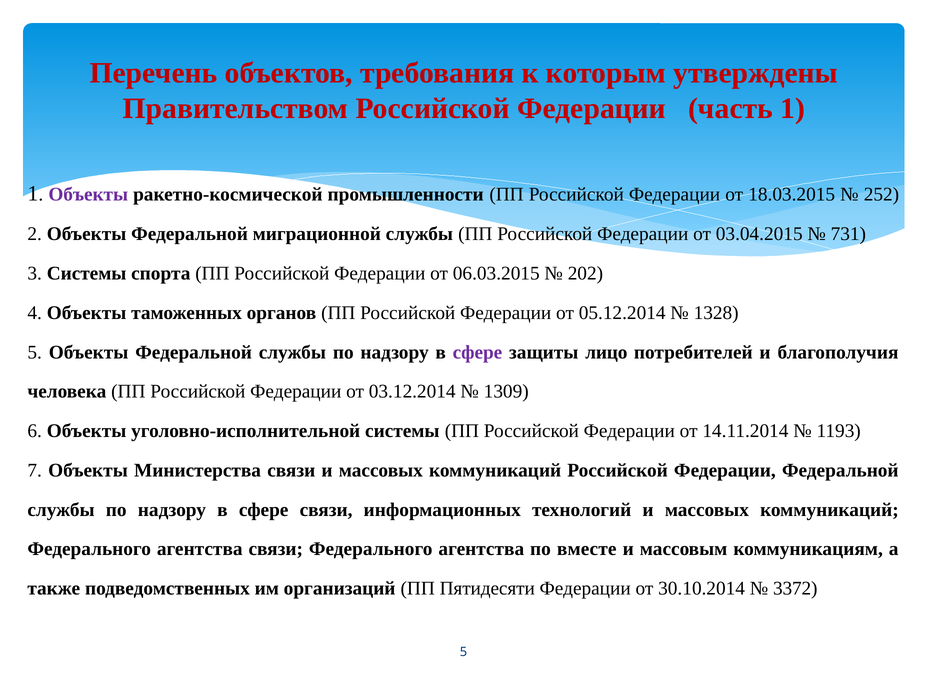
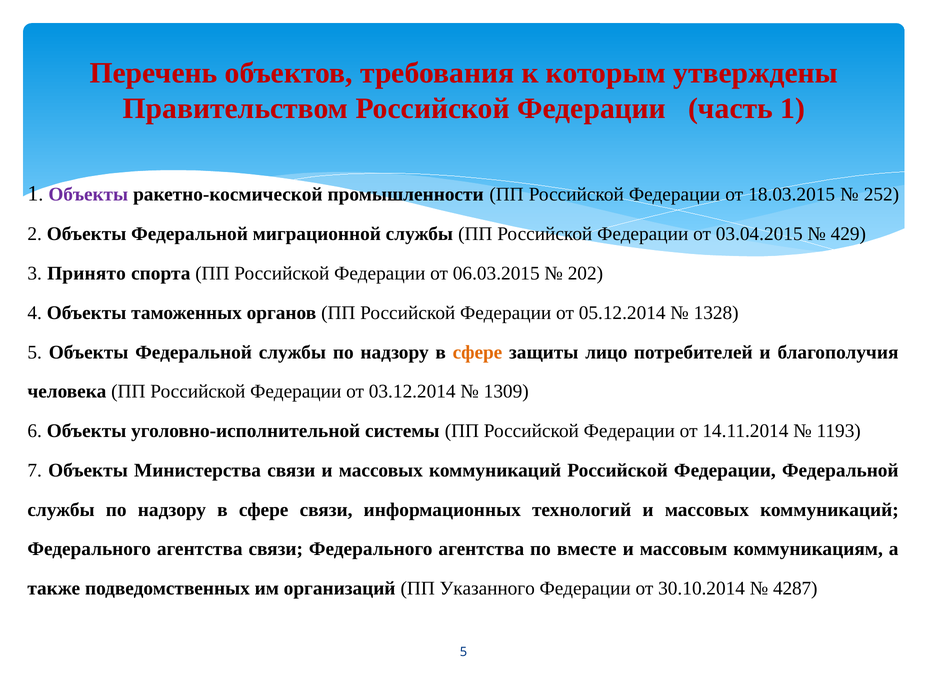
731: 731 -> 429
3 Системы: Системы -> Принято
сфере at (477, 352) colour: purple -> orange
Пятидесяти: Пятидесяти -> Указанного
3372: 3372 -> 4287
